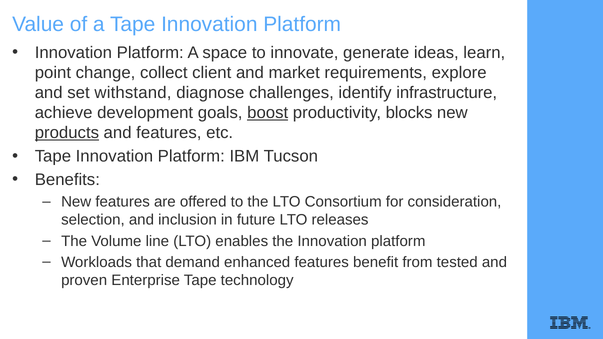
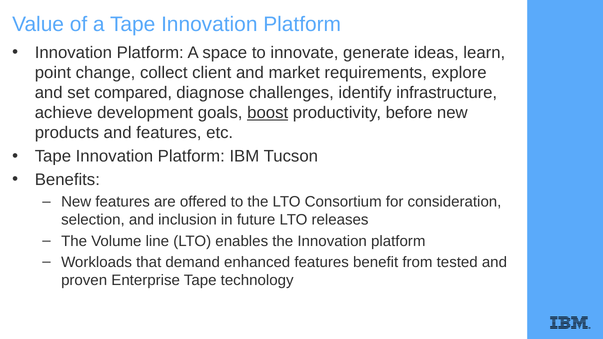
withstand: withstand -> compared
blocks: blocks -> before
products underline: present -> none
